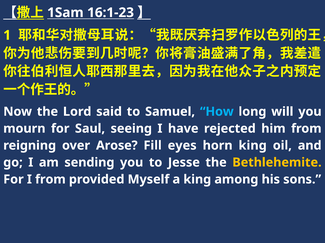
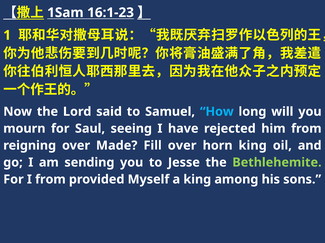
Arose: Arose -> Made
Fill eyes: eyes -> over
Bethlehemite colour: yellow -> light green
